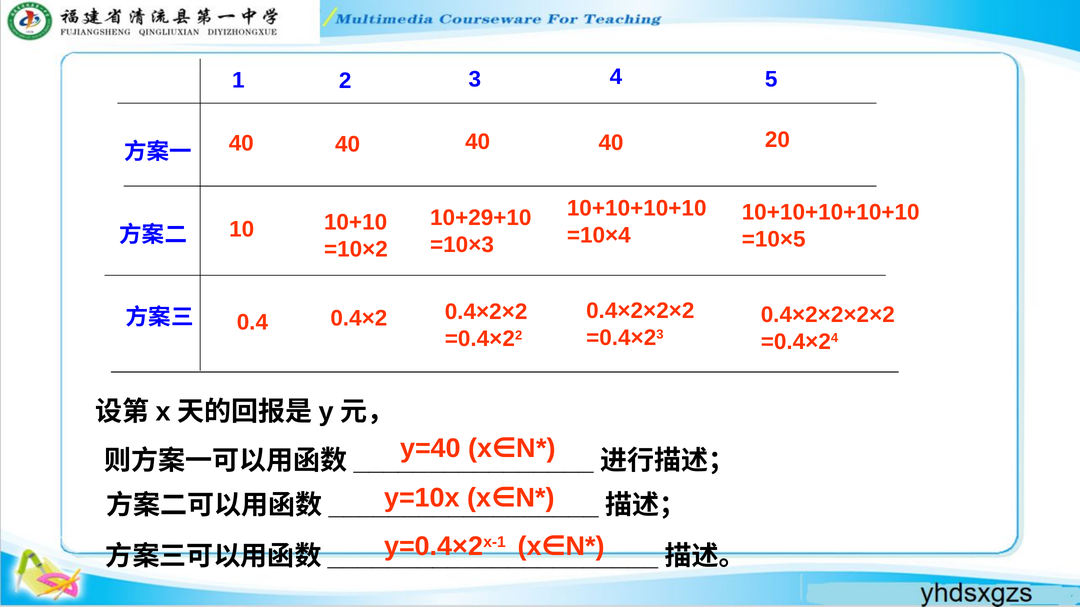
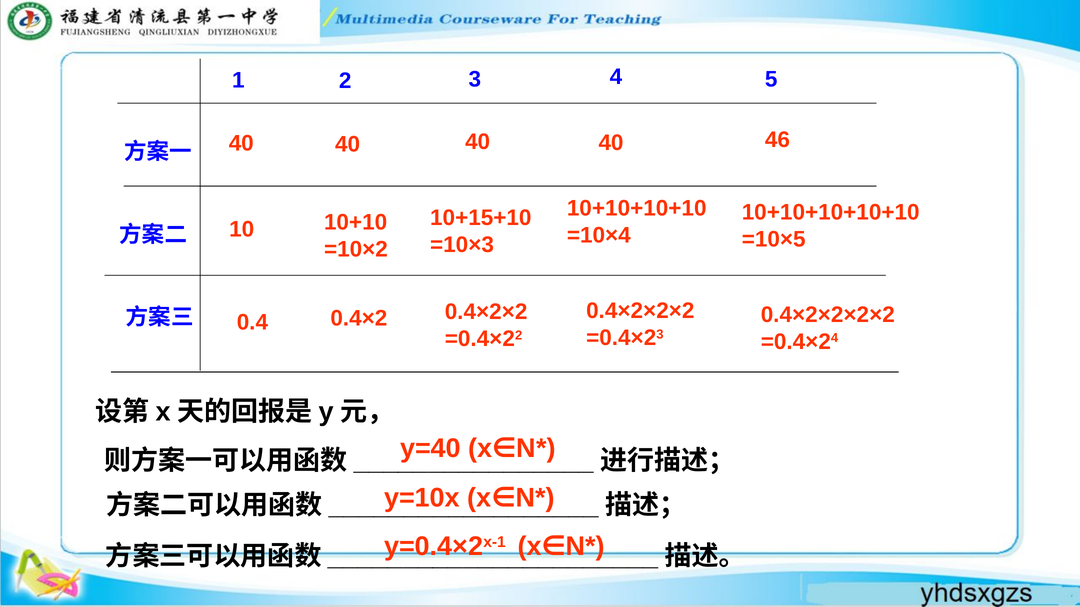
20: 20 -> 46
10+29+10: 10+29+10 -> 10+15+10
